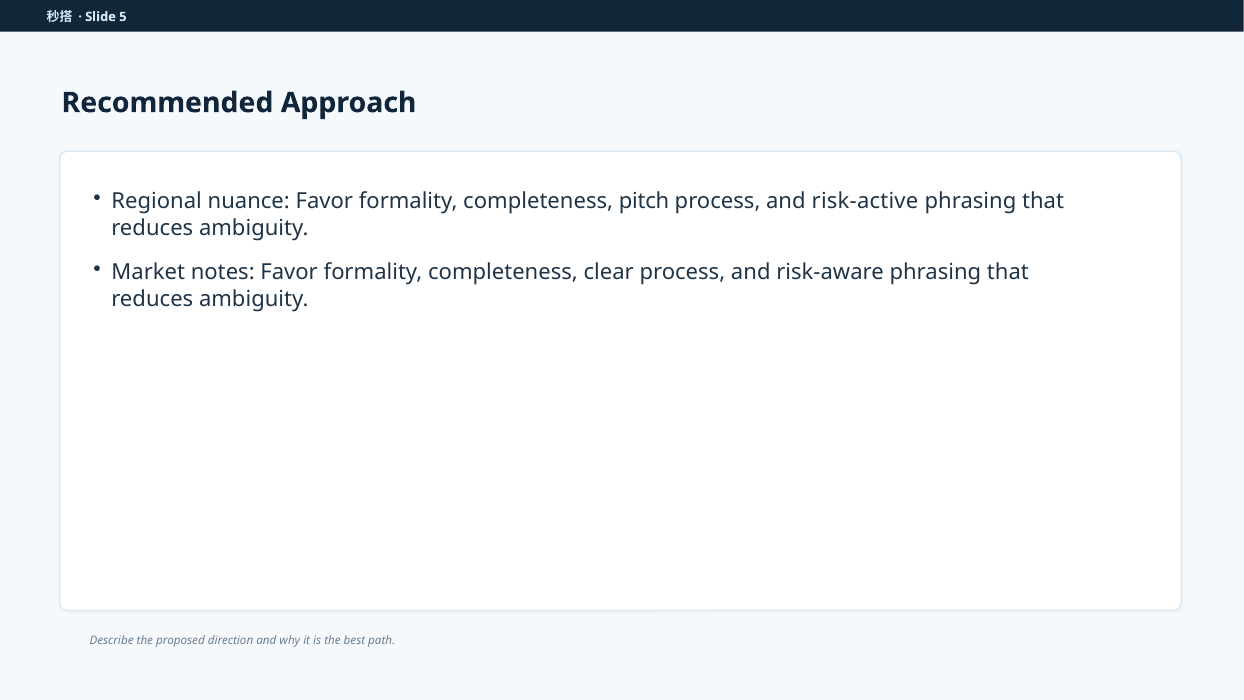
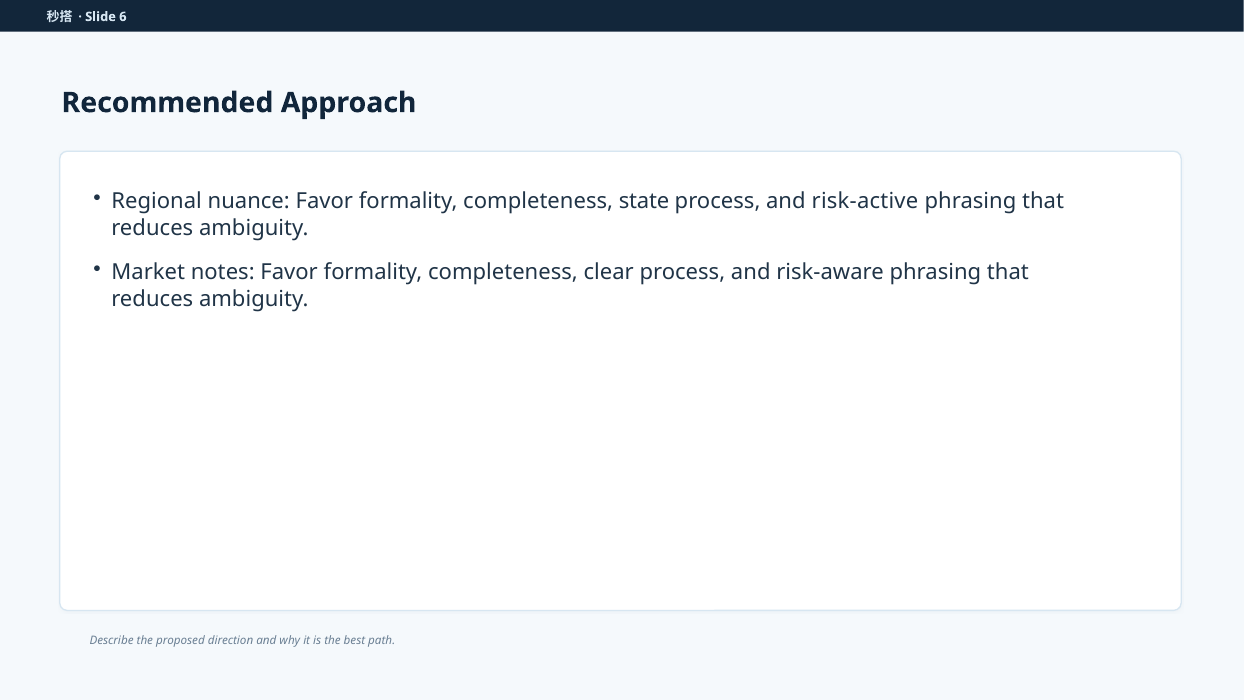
5: 5 -> 6
pitch: pitch -> state
